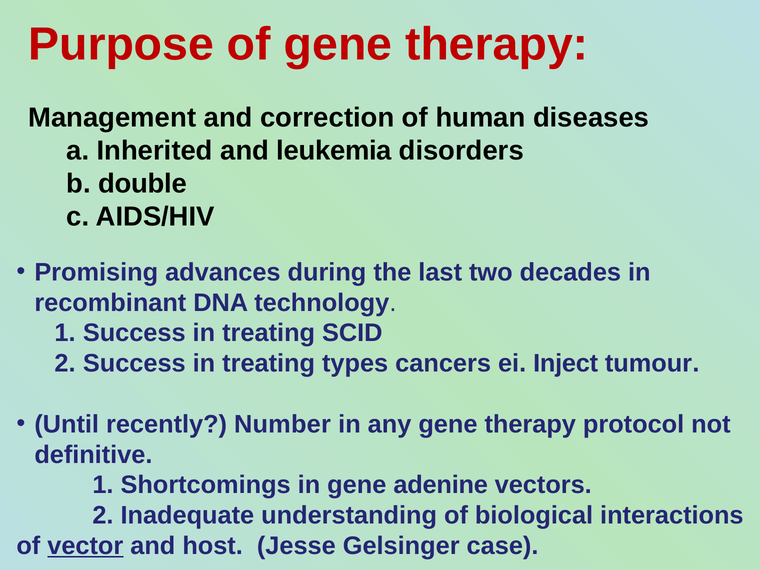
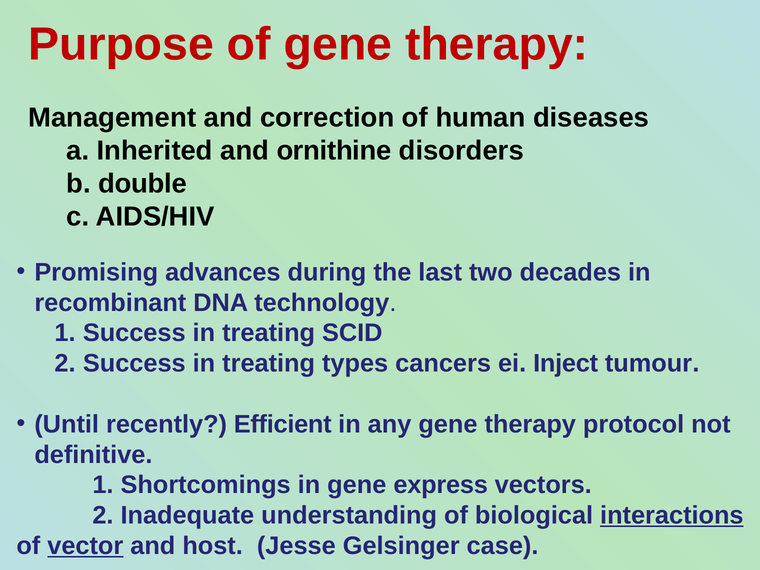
leukemia: leukemia -> ornithine
Number: Number -> Efficient
adenine: adenine -> express
interactions underline: none -> present
